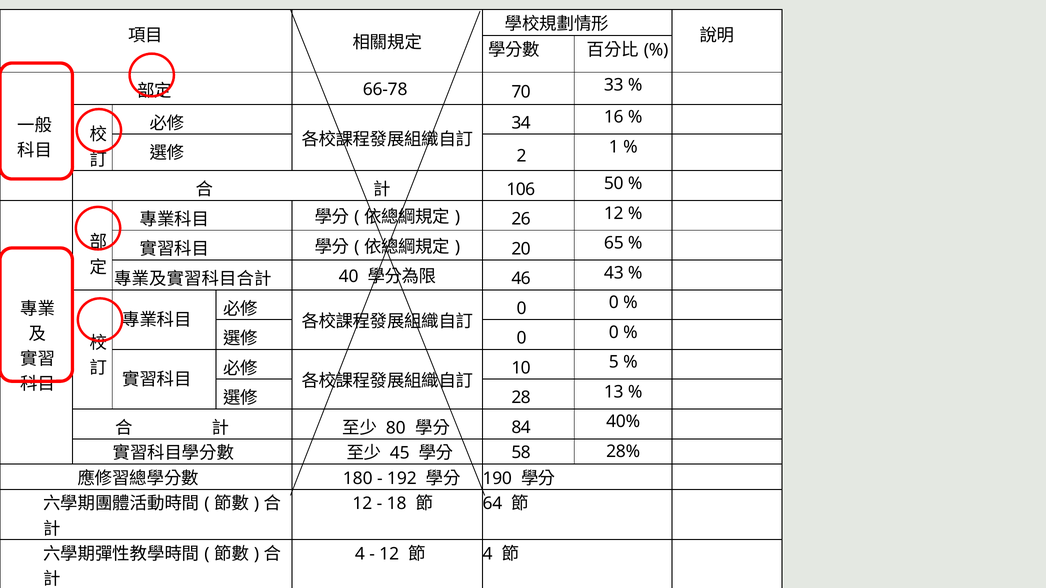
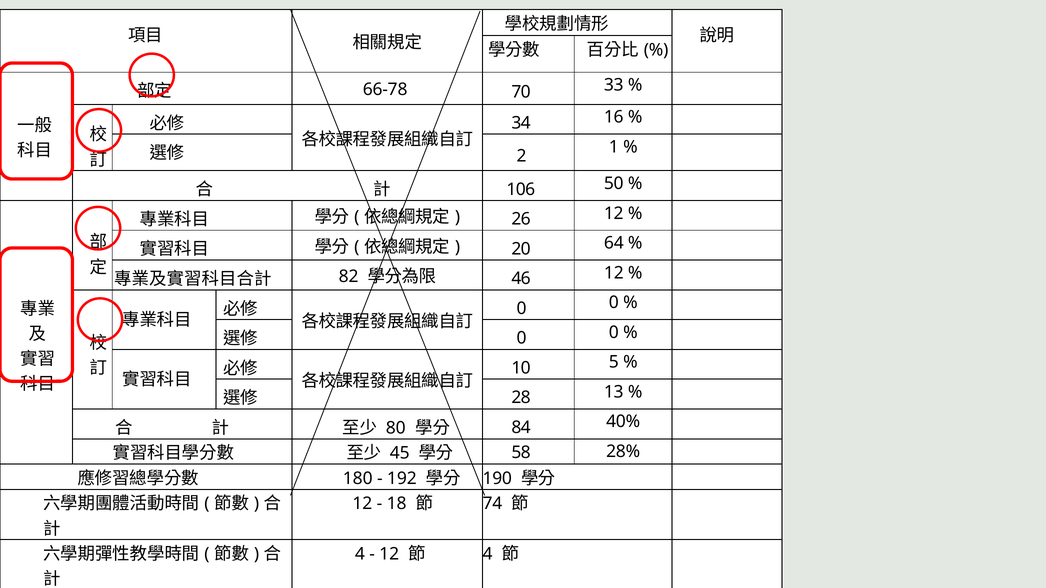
65: 65 -> 64
40: 40 -> 82
46 43: 43 -> 12
64: 64 -> 74
